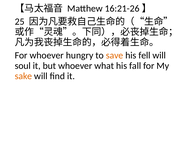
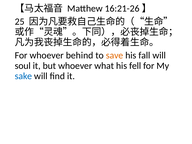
hungry: hungry -> behind
fell: fell -> fall
fall: fall -> fell
sake colour: orange -> blue
